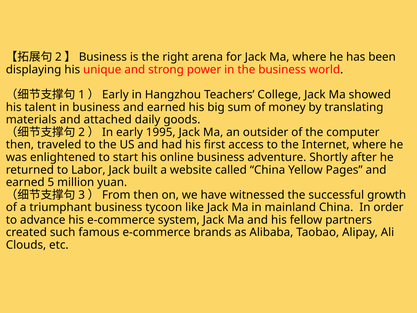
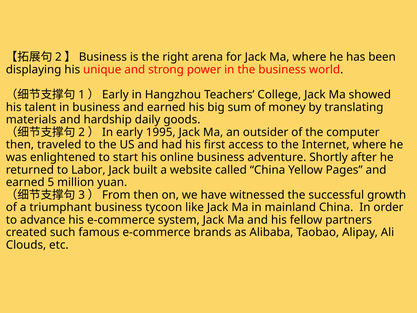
attached: attached -> hardship
